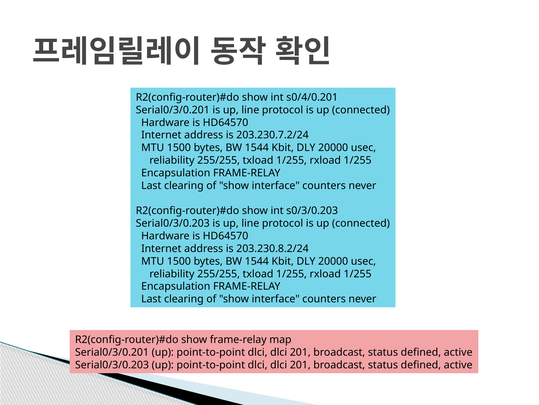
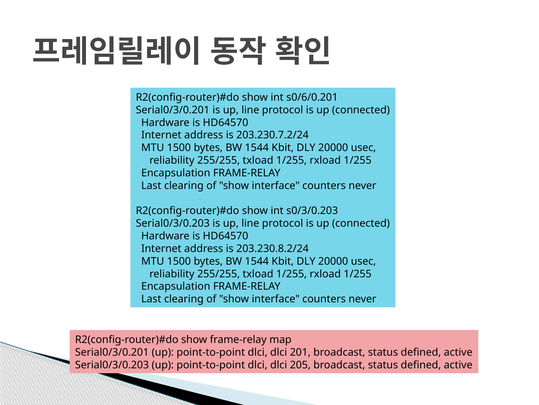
s0/4/0.201: s0/4/0.201 -> s0/6/0.201
201 at (300, 364): 201 -> 205
